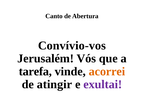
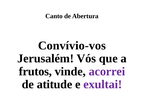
tarefa: tarefa -> frutos
acorrei colour: orange -> purple
atingir: atingir -> atitude
